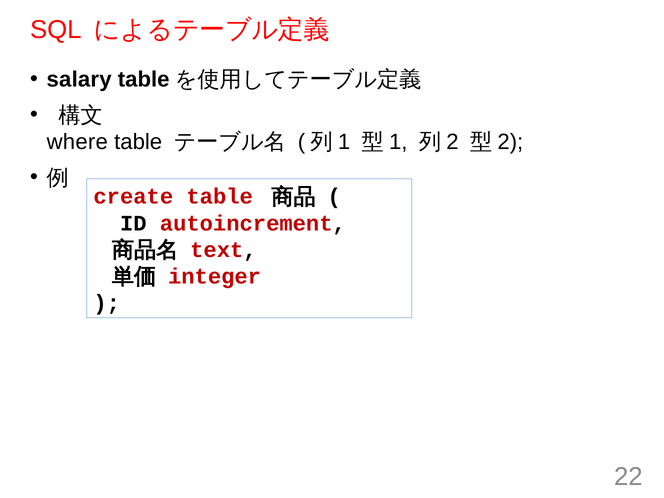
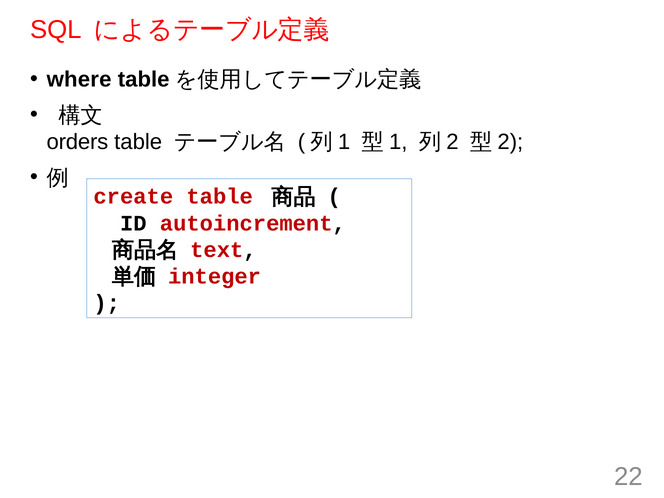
salary: salary -> where
where: where -> orders
